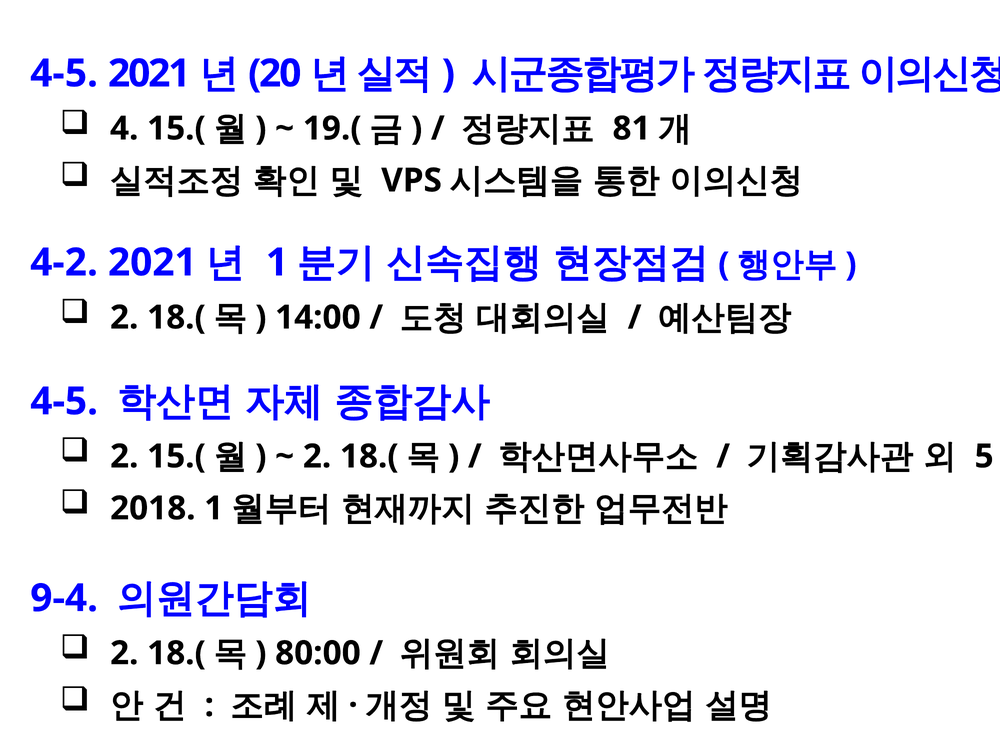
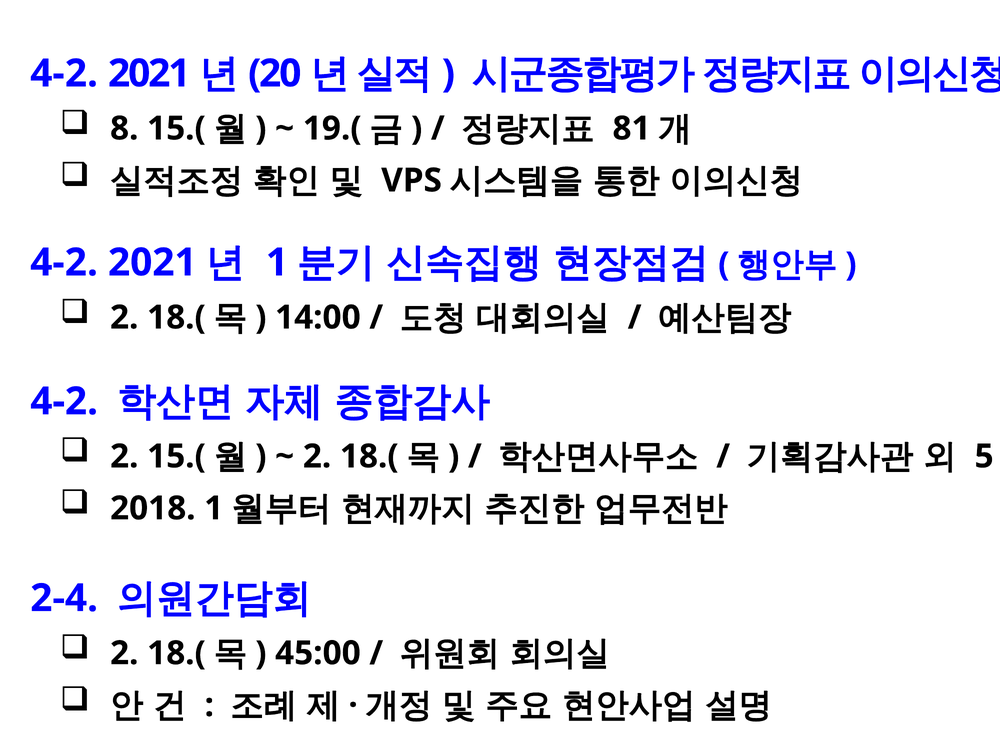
4-5 at (64, 74): 4-5 -> 4-2
4: 4 -> 8
4-5 at (64, 401): 4-5 -> 4-2
9-4: 9-4 -> 2-4
80:00: 80:00 -> 45:00
